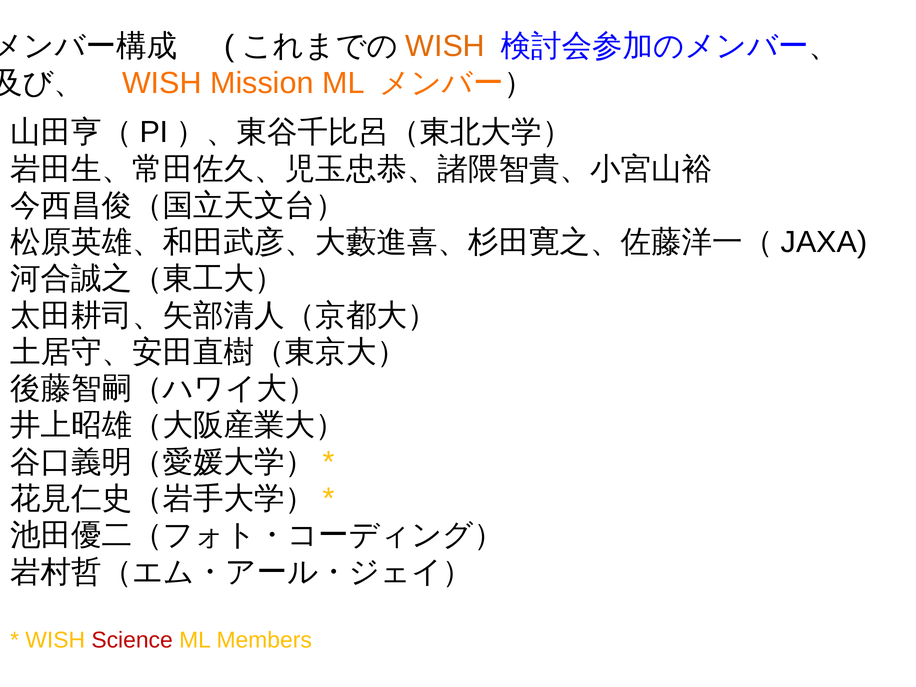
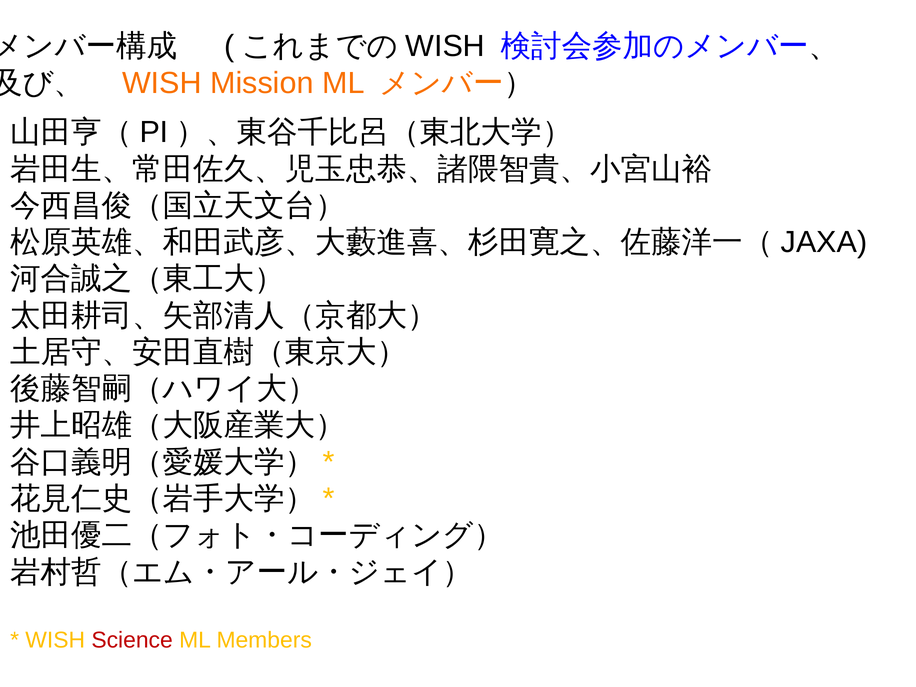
WISH at (445, 46) colour: orange -> black
